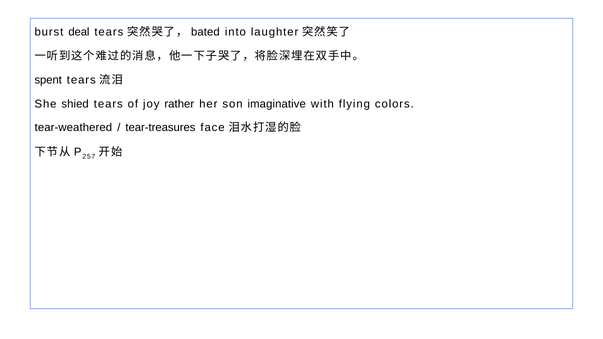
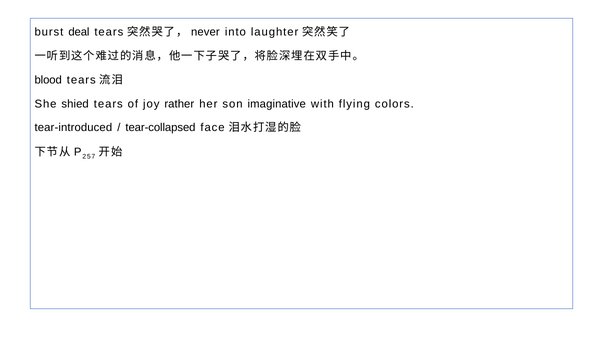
bated: bated -> never
spent: spent -> blood
tear-weathered: tear-weathered -> tear-introduced
tear-treasures: tear-treasures -> tear-collapsed
